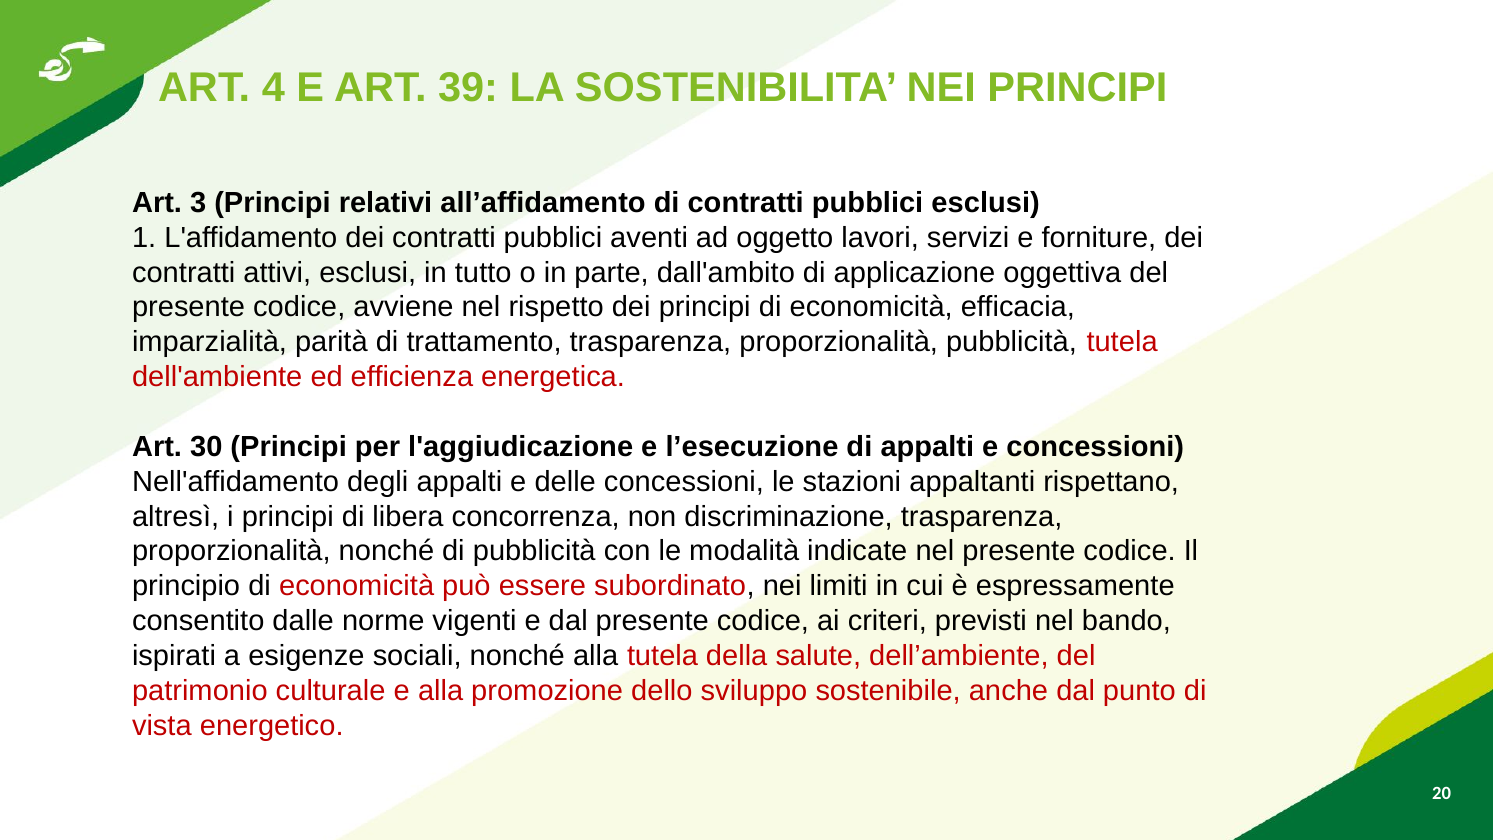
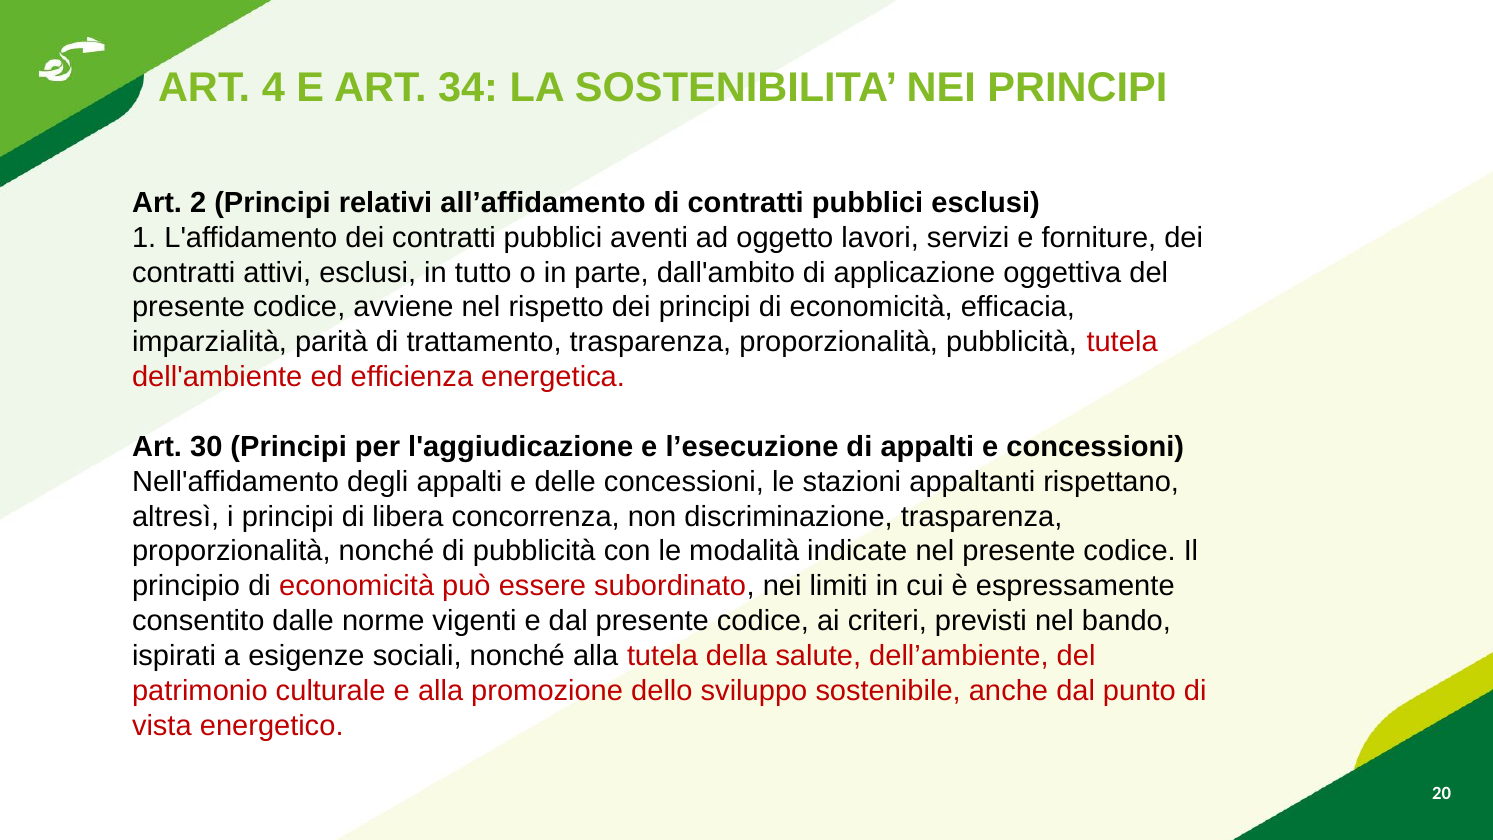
39: 39 -> 34
3: 3 -> 2
